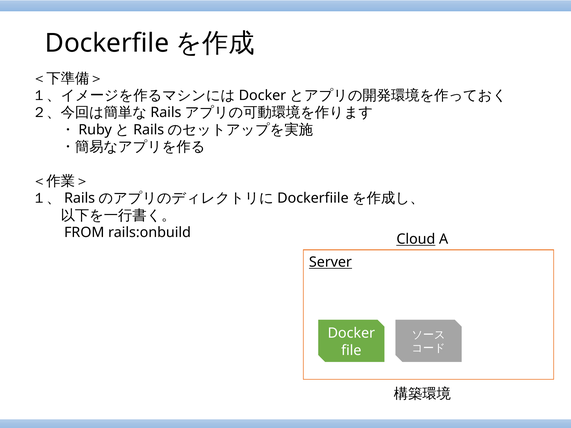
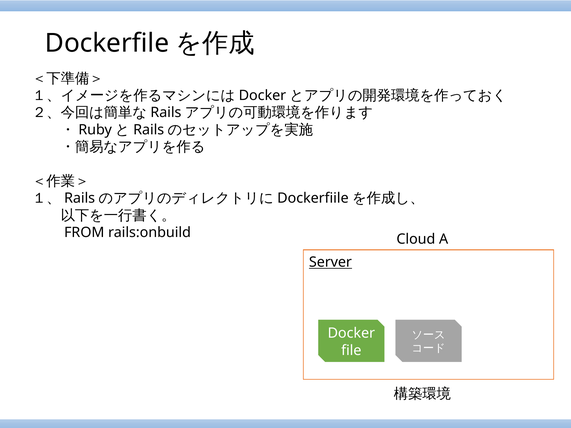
Cloud underline: present -> none
